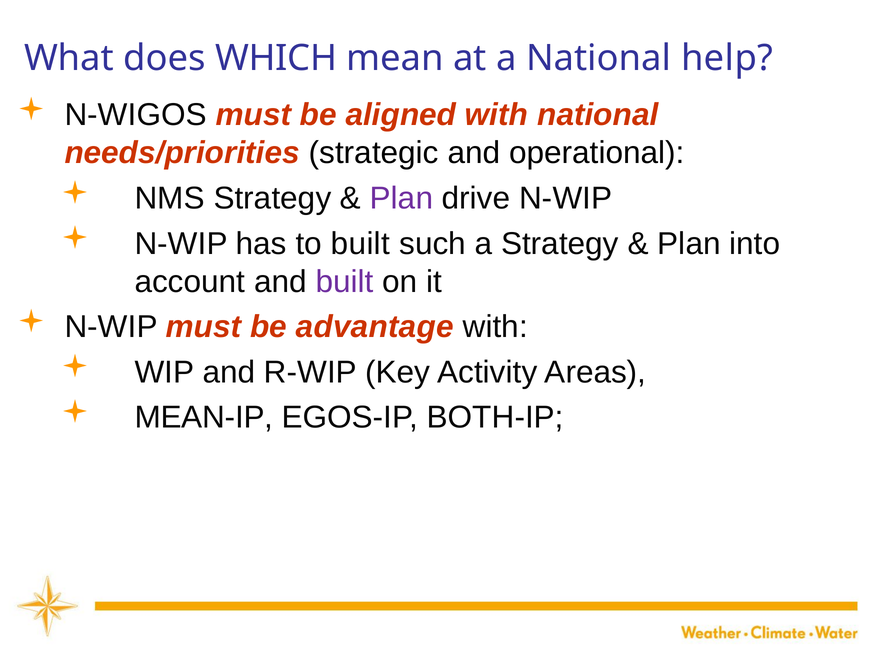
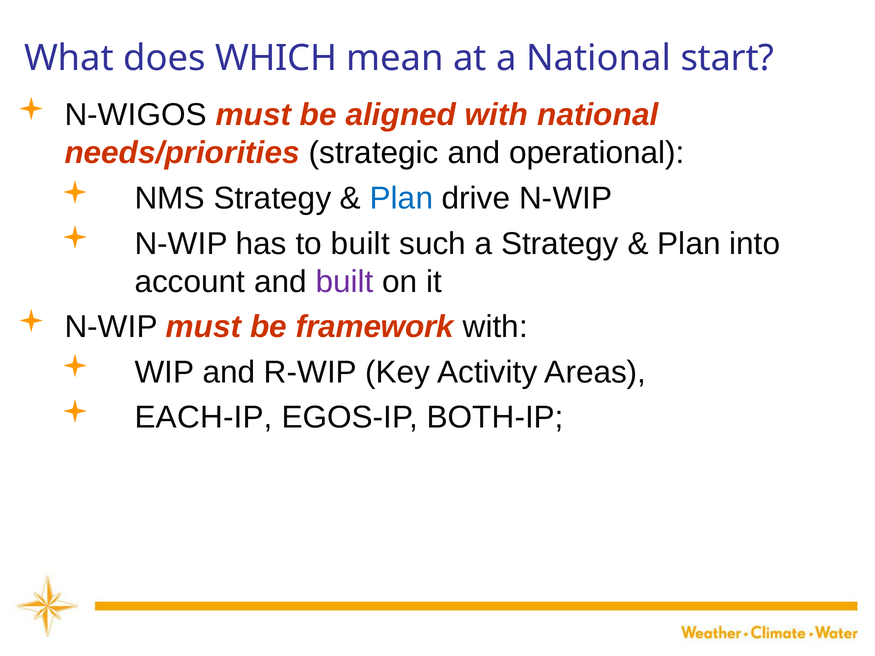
help: help -> start
Plan at (401, 198) colour: purple -> blue
advantage: advantage -> framework
MEAN-IP: MEAN-IP -> EACH-IP
